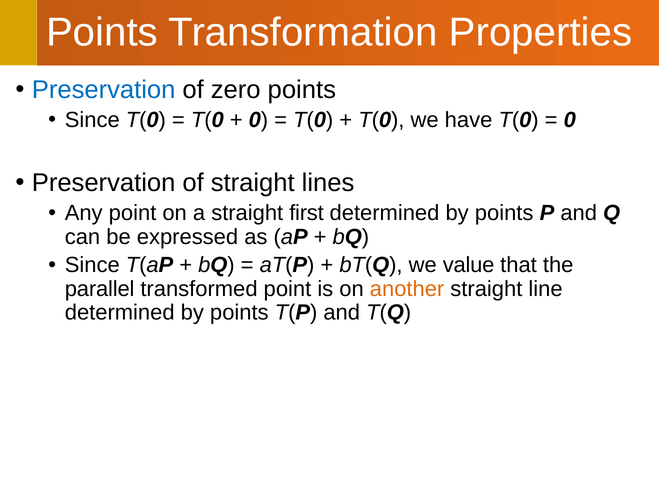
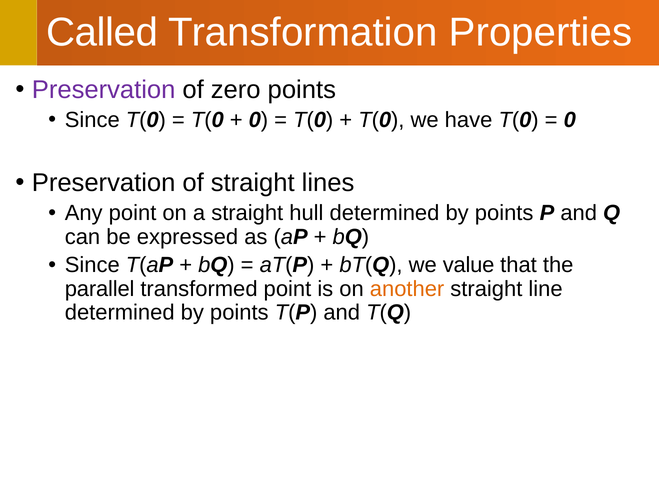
Points at (102, 32): Points -> Called
Preservation at (104, 90) colour: blue -> purple
first: first -> hull
